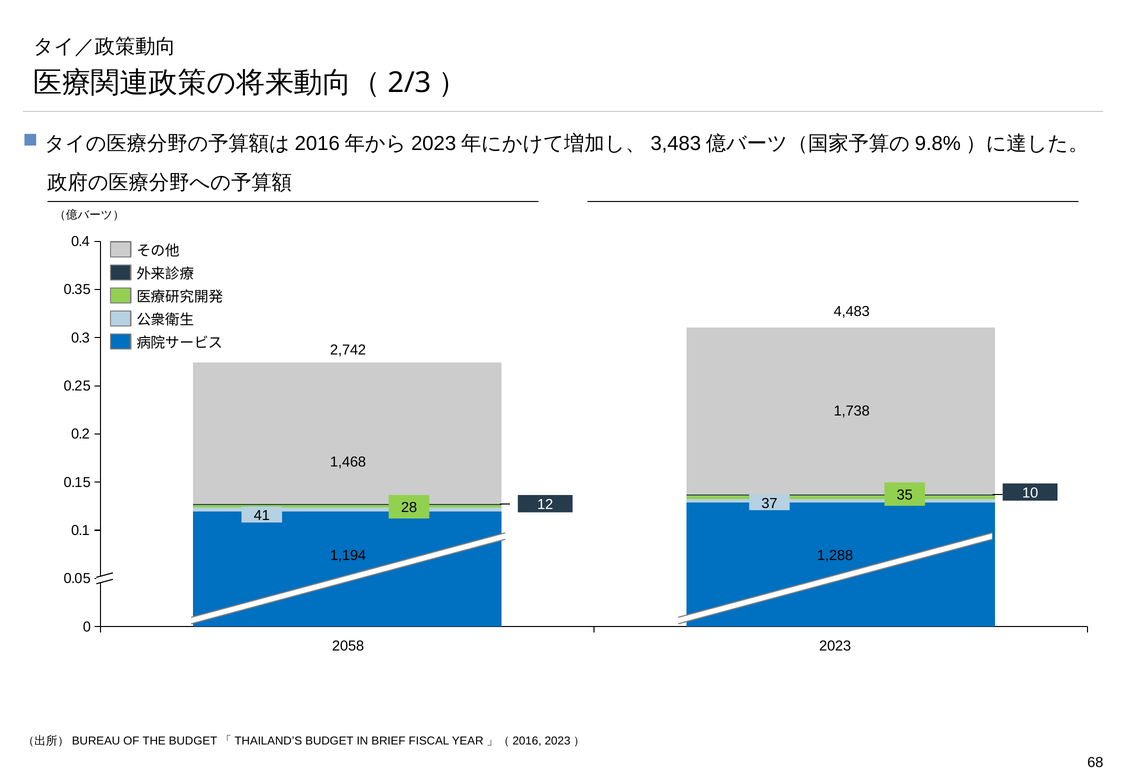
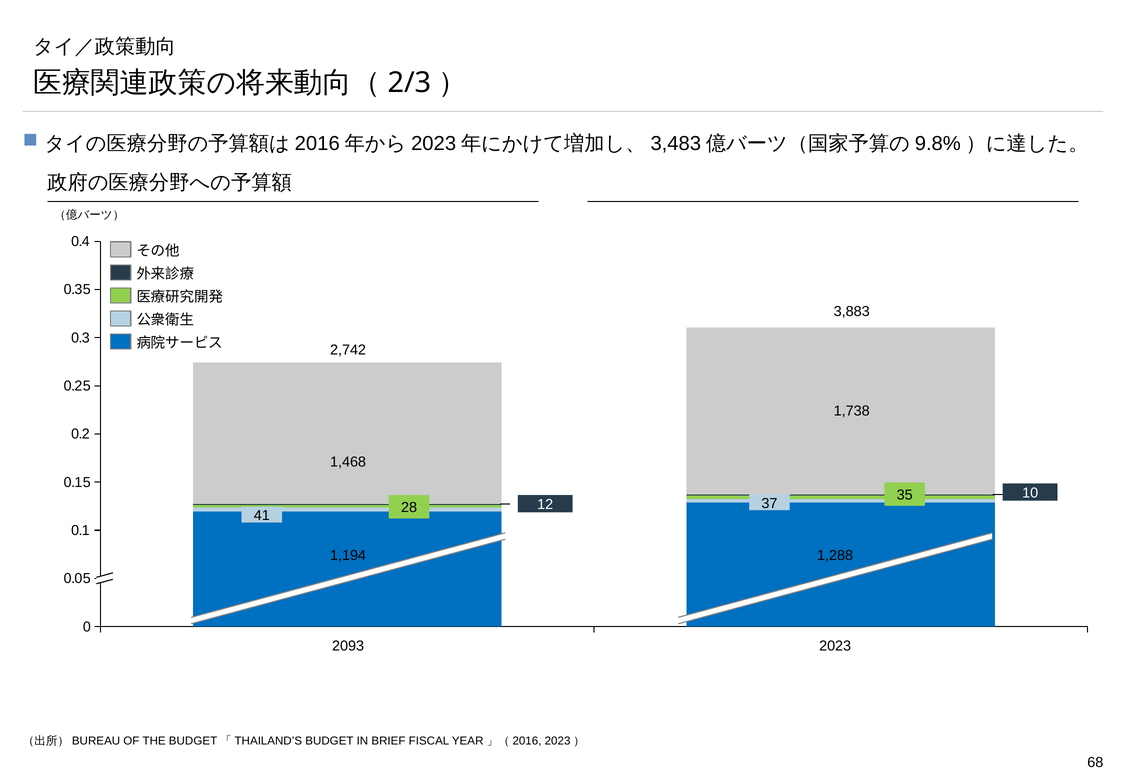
4,483: 4,483 -> 3,883
2058: 2058 -> 2093
